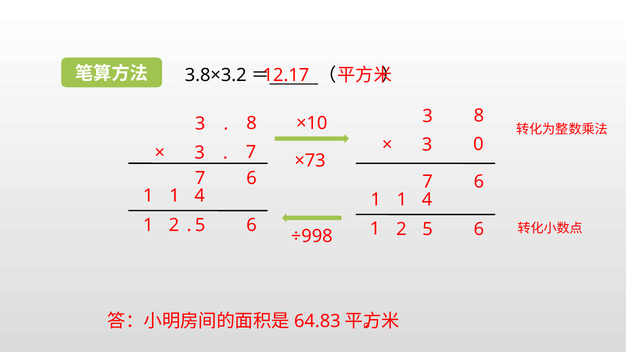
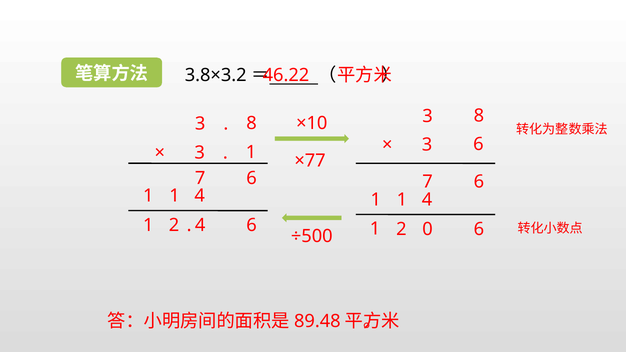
12.17: 12.17 -> 46.22
3 0: 0 -> 6
3 7: 7 -> 1
×73: ×73 -> ×77
5 at (200, 225): 5 -> 4
5 at (428, 229): 5 -> 0
÷998: ÷998 -> ÷500
64.83: 64.83 -> 89.48
